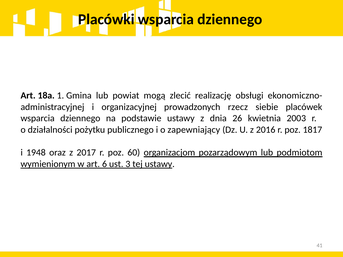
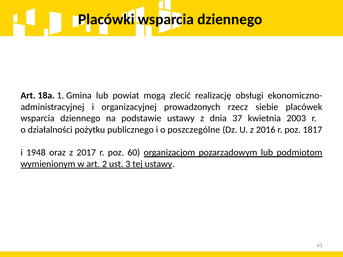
26: 26 -> 37
zapewniający: zapewniający -> poszczególne
6: 6 -> 2
